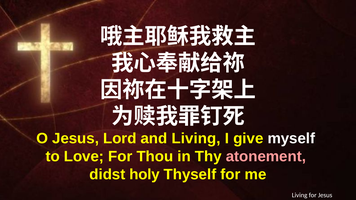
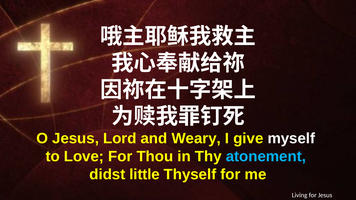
and Living: Living -> Weary
atonement colour: pink -> light blue
holy: holy -> little
